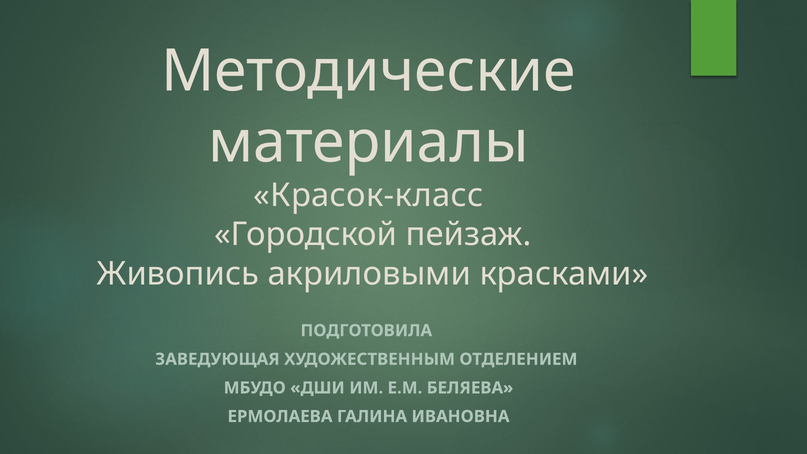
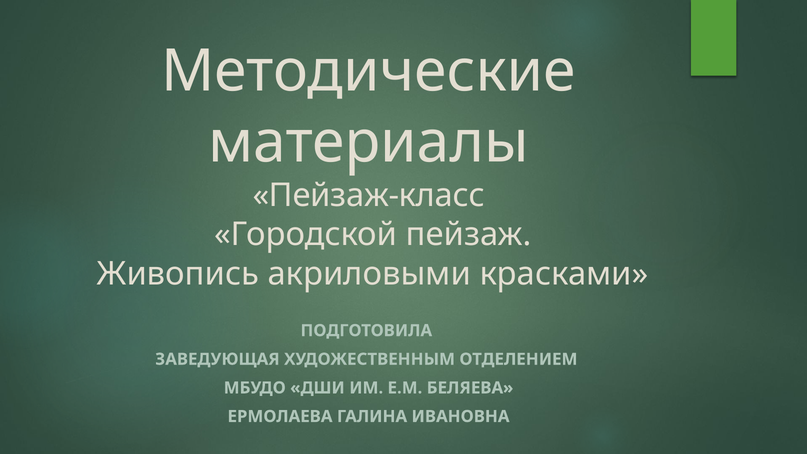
Красок-класс: Красок-класс -> Пейзаж-класс
